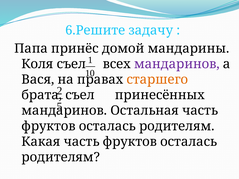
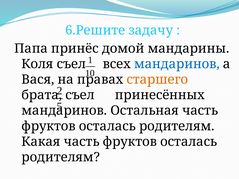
мандаринов at (177, 64) colour: purple -> blue
